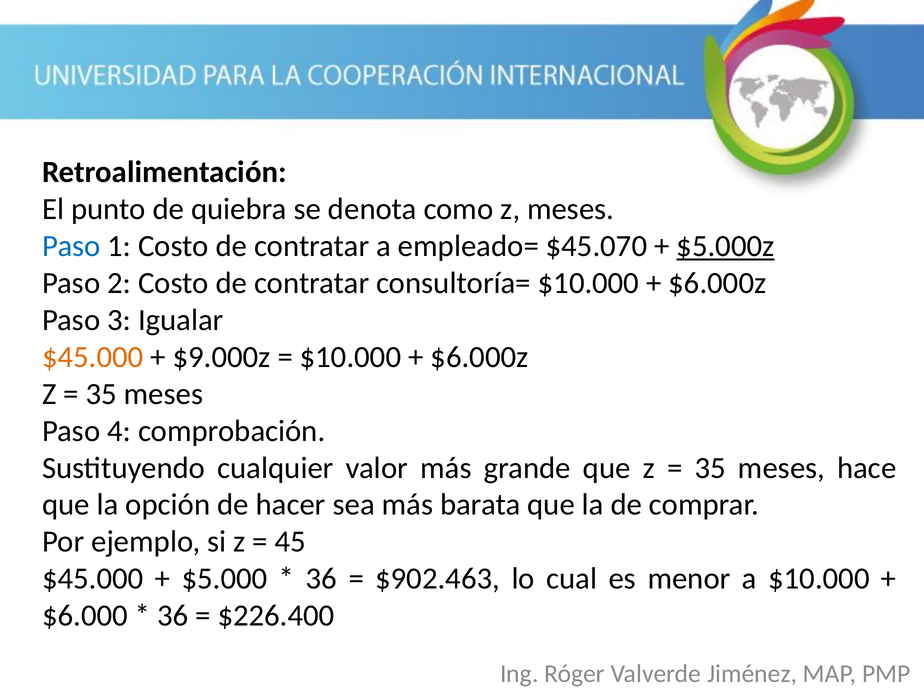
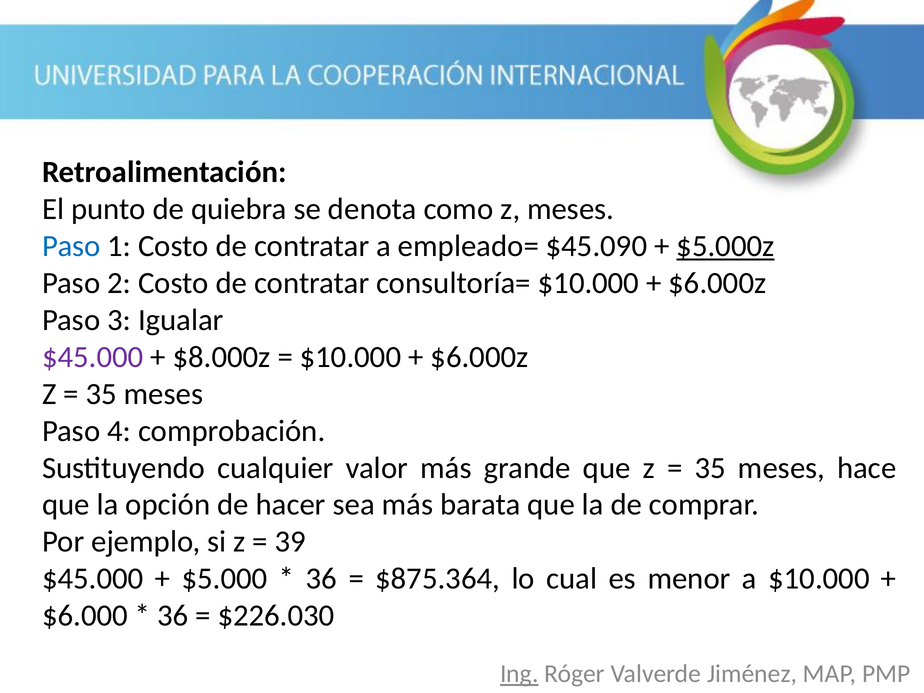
$45.070: $45.070 -> $45.090
$45.000 at (93, 357) colour: orange -> purple
$9.000z: $9.000z -> $8.000z
45: 45 -> 39
$902.463: $902.463 -> $875.364
$226.400: $226.400 -> $226.030
Ing underline: none -> present
